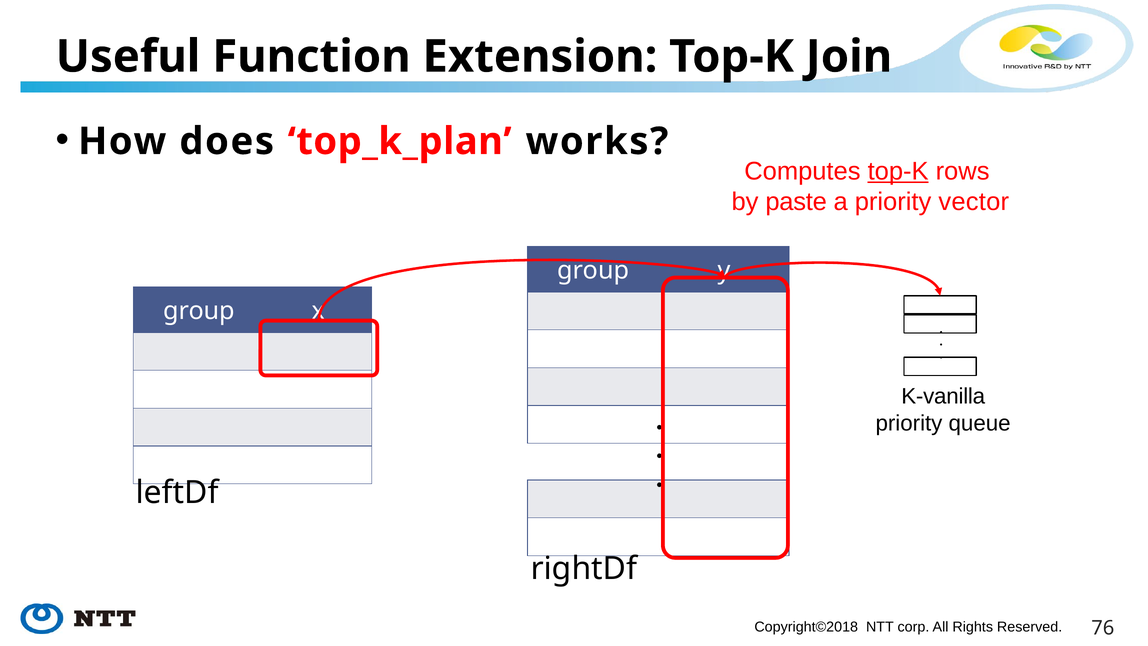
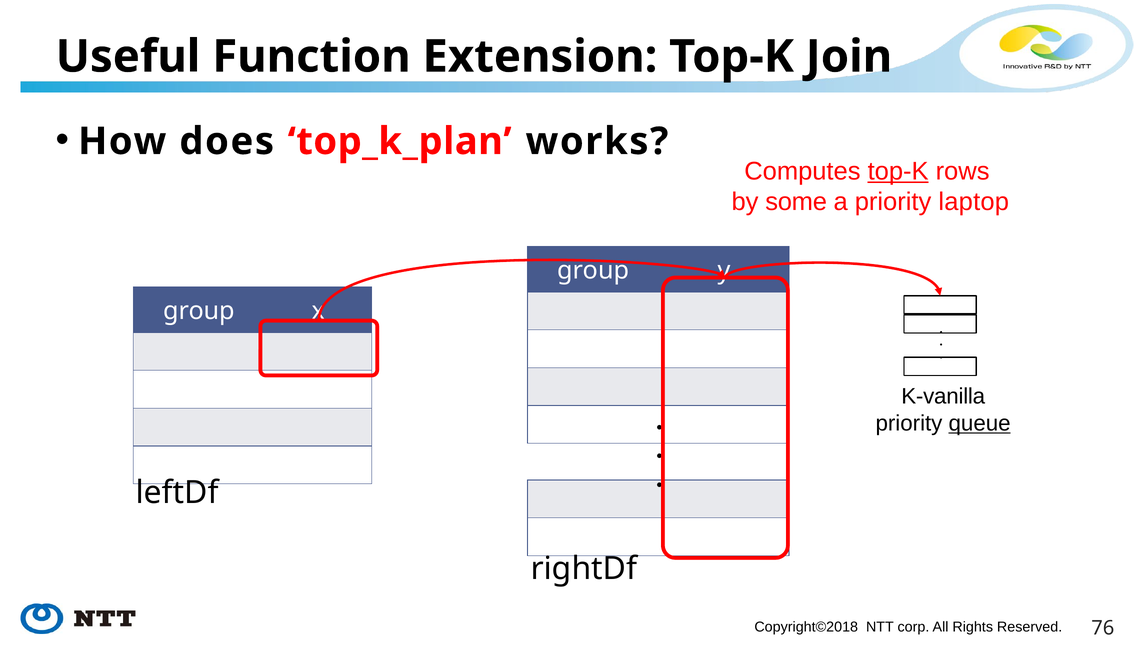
paste: paste -> some
vector: vector -> laptop
queue underline: none -> present
